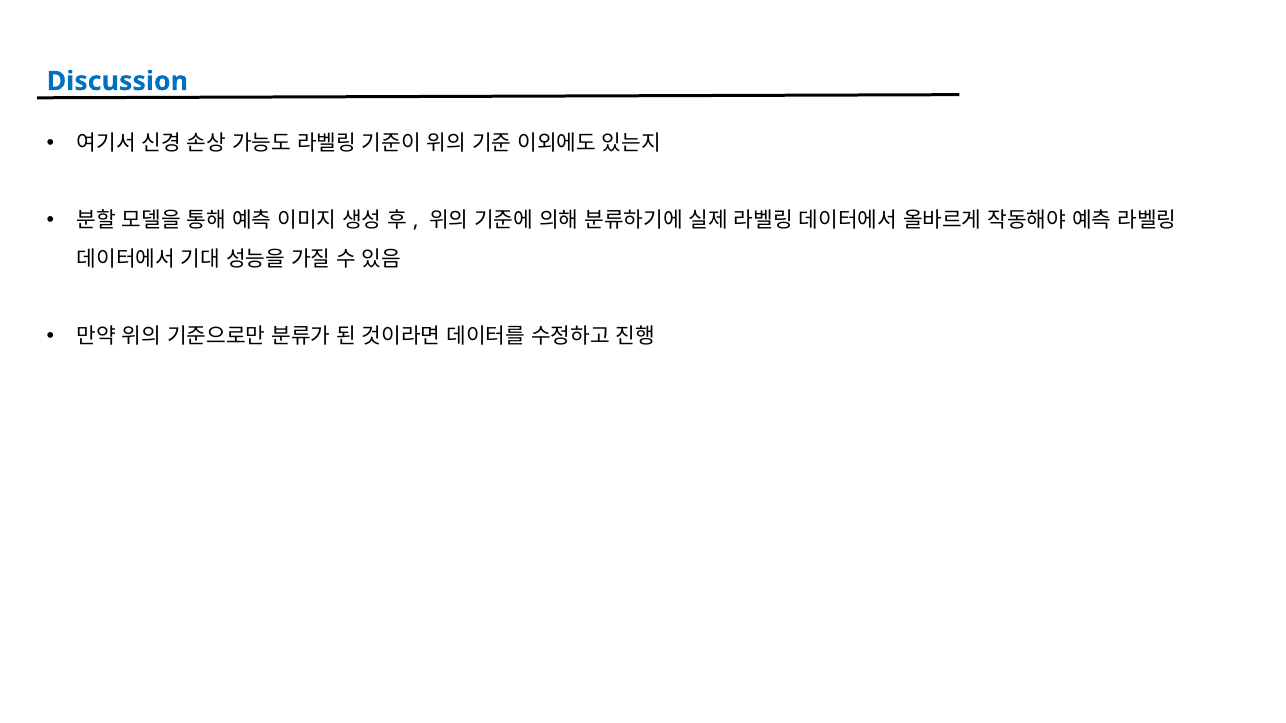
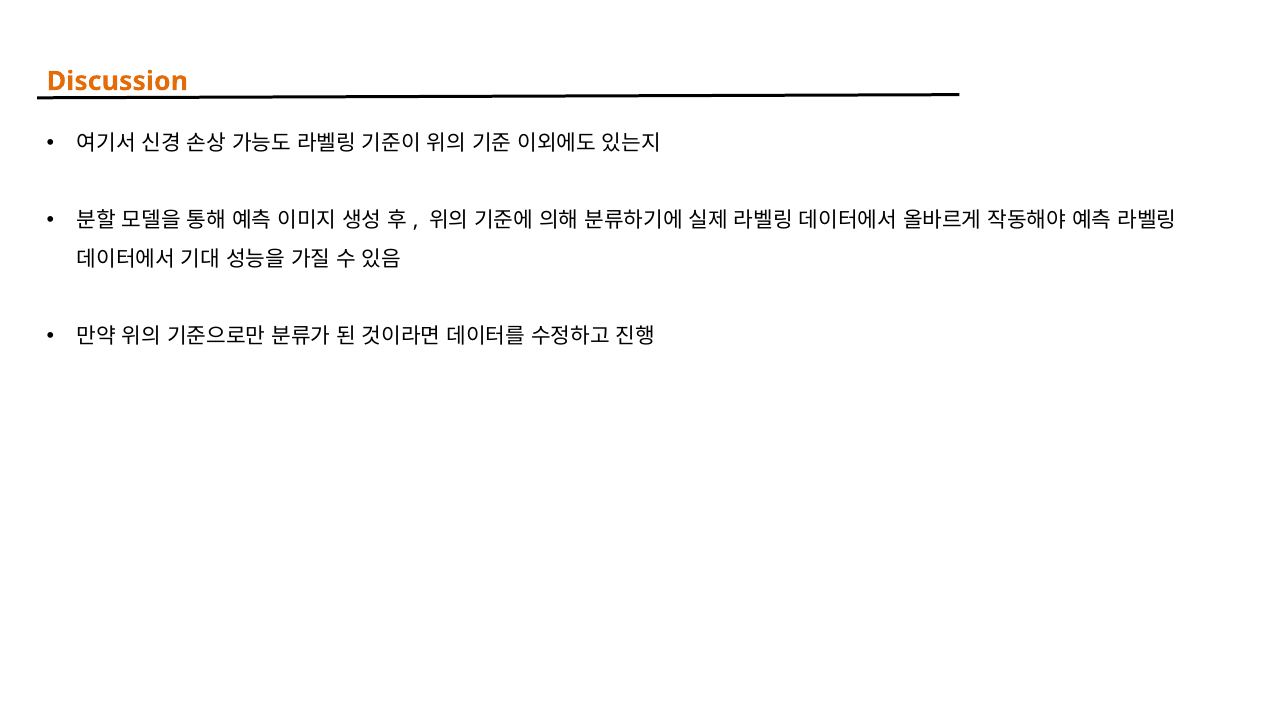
Discussion colour: blue -> orange
